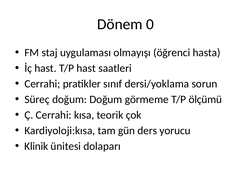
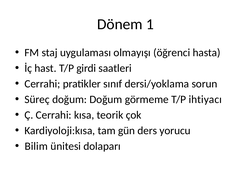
0: 0 -> 1
T/P hast: hast -> girdi
ölçümü: ölçümü -> ihtiyacı
Klinik: Klinik -> Bilim
